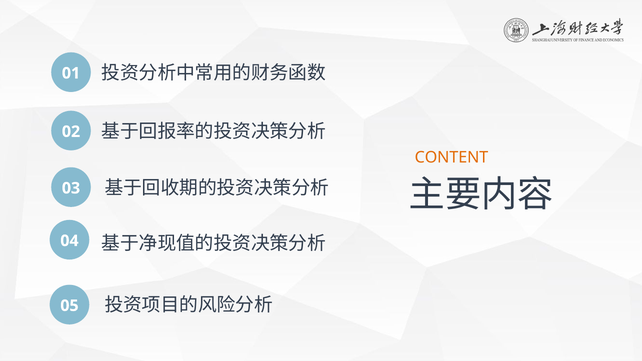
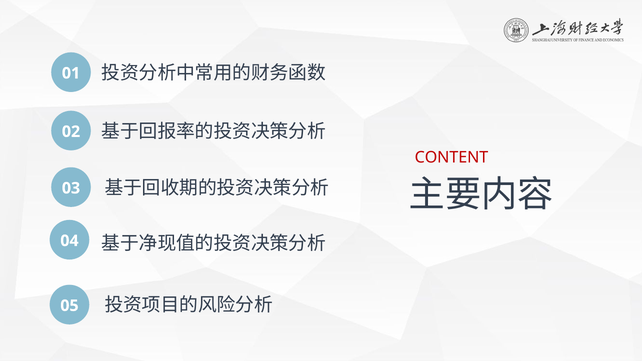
CONTENT colour: orange -> red
